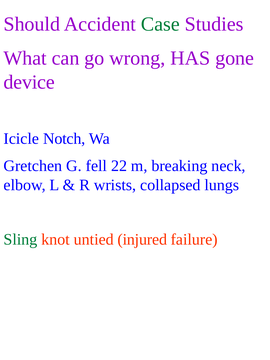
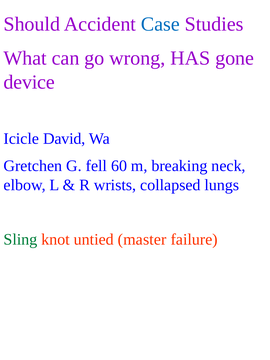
Case colour: green -> blue
Notch: Notch -> David
22: 22 -> 60
injured: injured -> master
